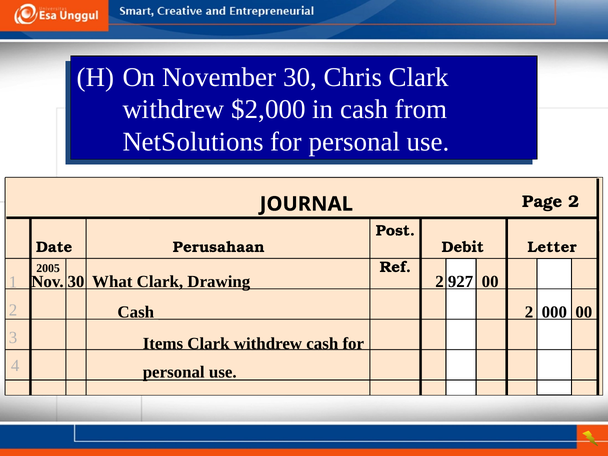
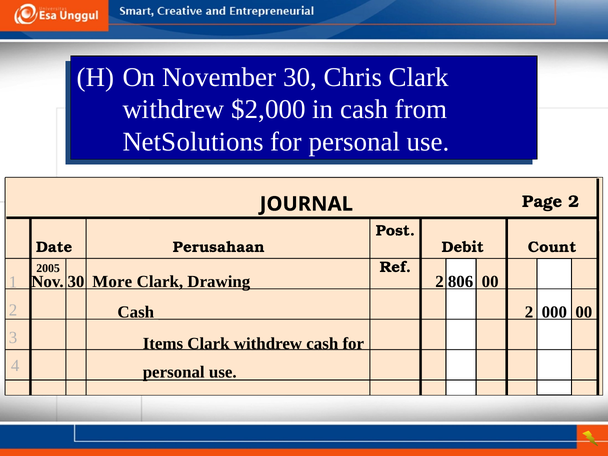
Letter: Letter -> Count
What: What -> More
927: 927 -> 806
